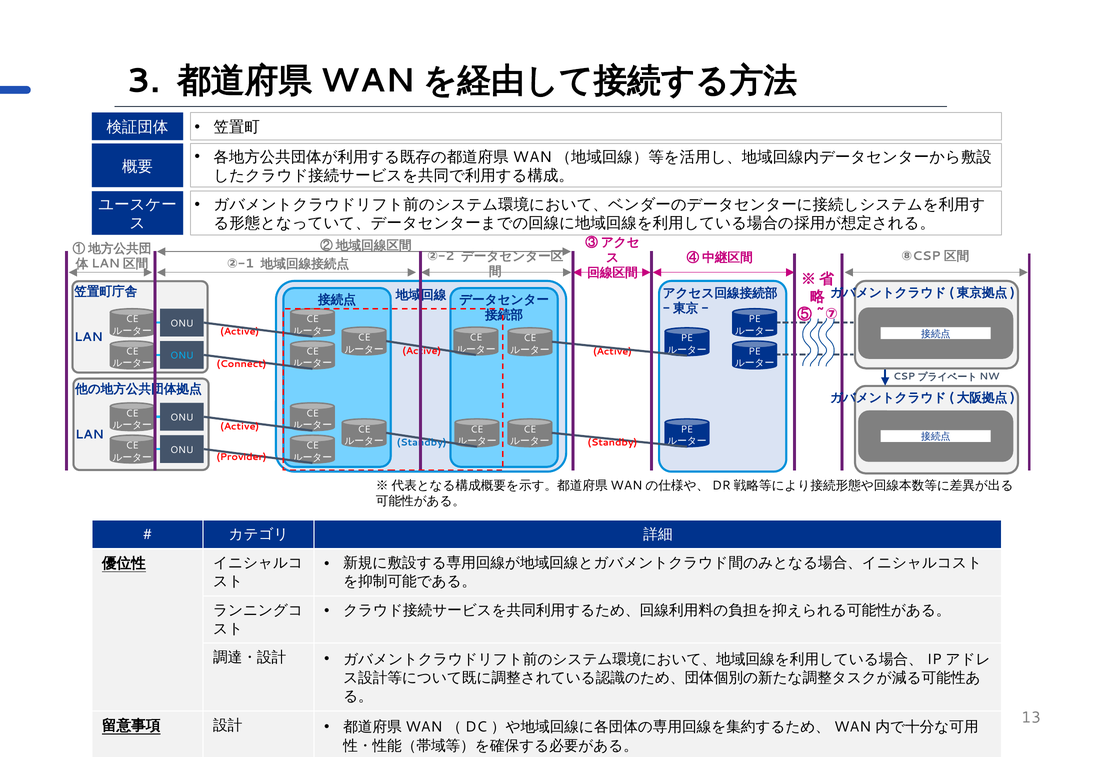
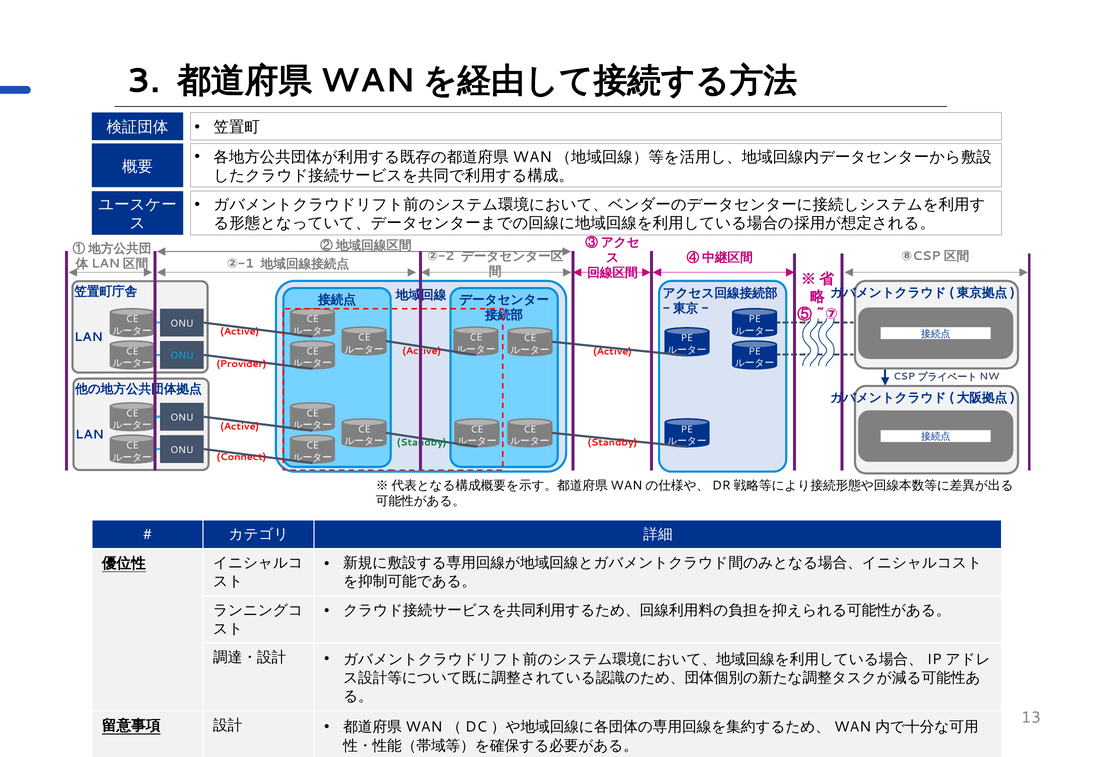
Connect: Connect -> Provider
Standby at (422, 443) colour: blue -> green
Provider: Provider -> Connect
